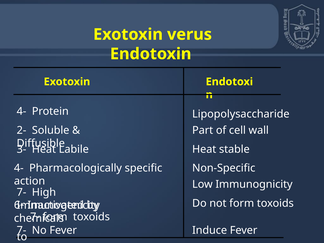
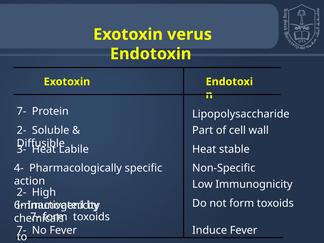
4- at (21, 111): 4- -> 7-
7- at (22, 192): 7- -> 2-
